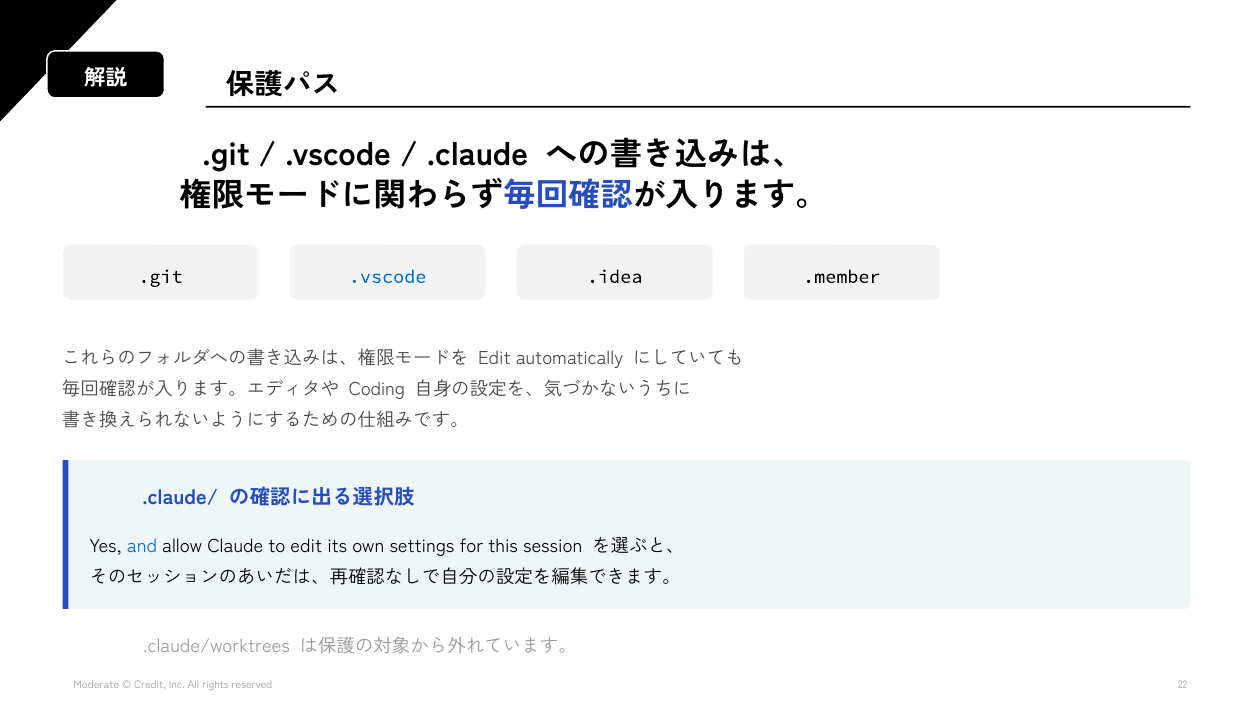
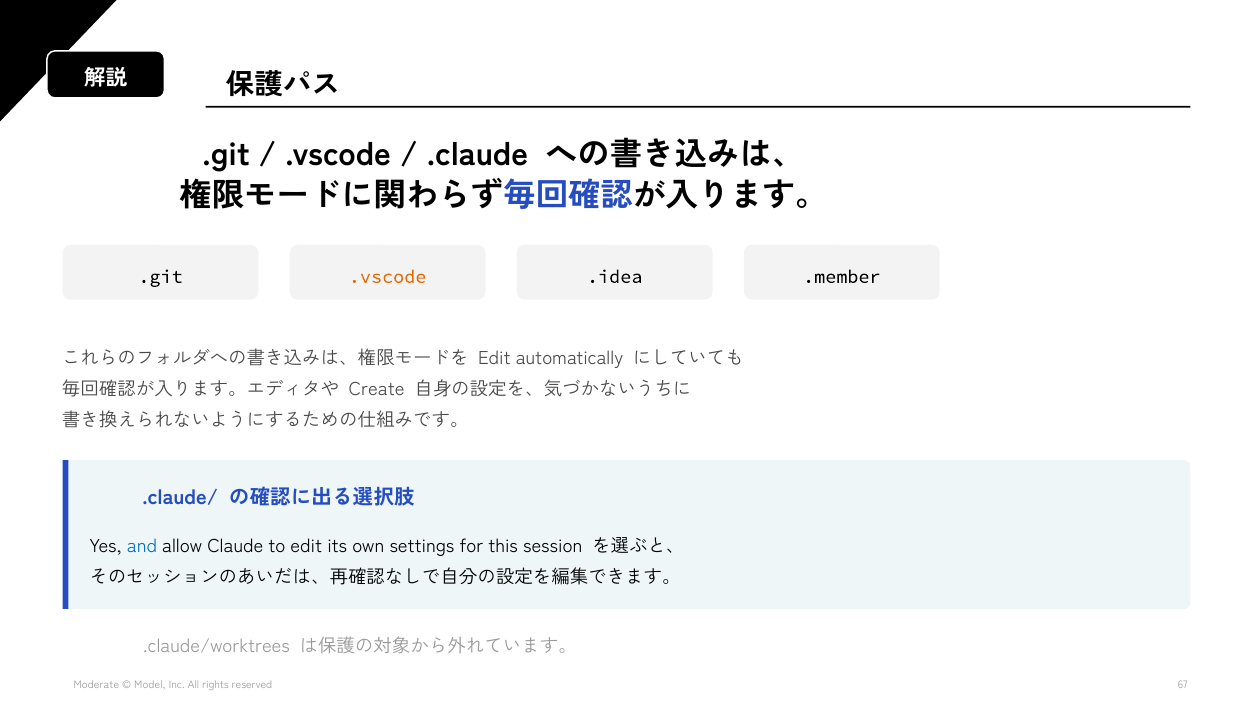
.vscode at (388, 277) colour: blue -> orange
Coding: Coding -> Create
Credit: Credit -> Model
22: 22 -> 67
